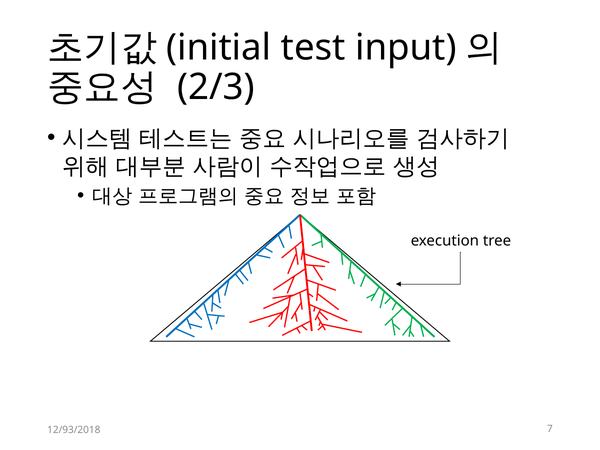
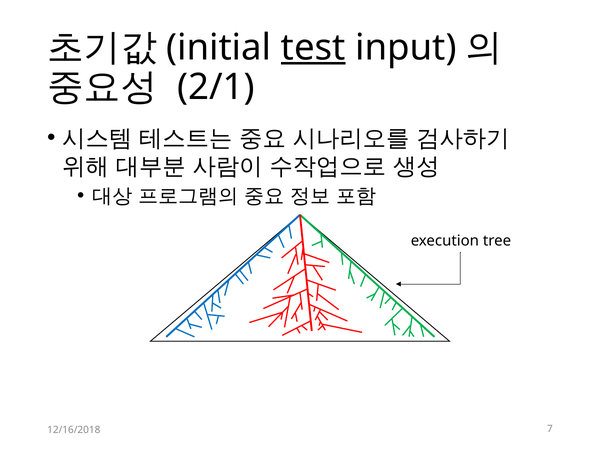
test underline: none -> present
2/3: 2/3 -> 2/1
12/93/2018: 12/93/2018 -> 12/16/2018
